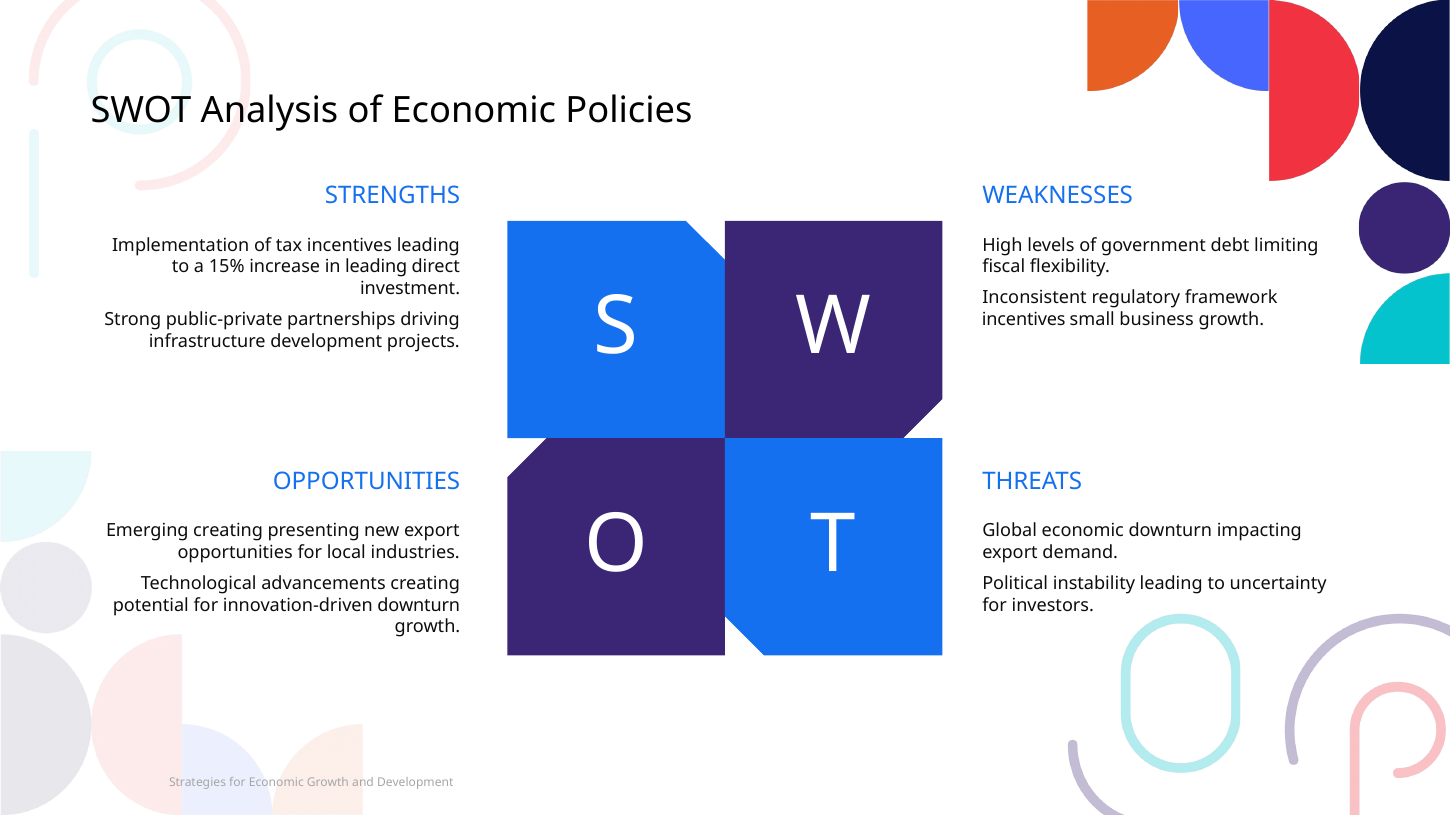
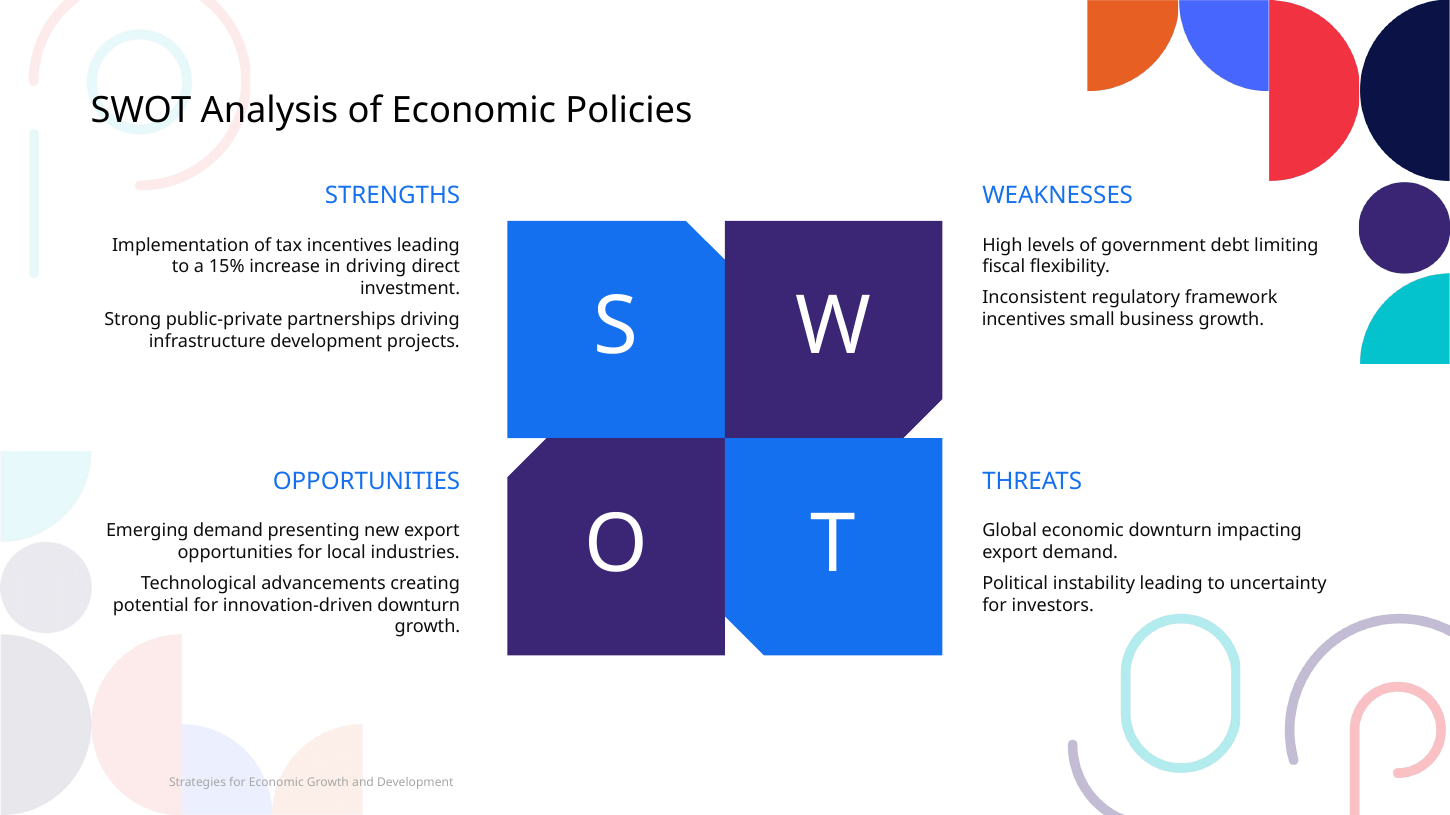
in leading: leading -> driving
Emerging creating: creating -> demand
